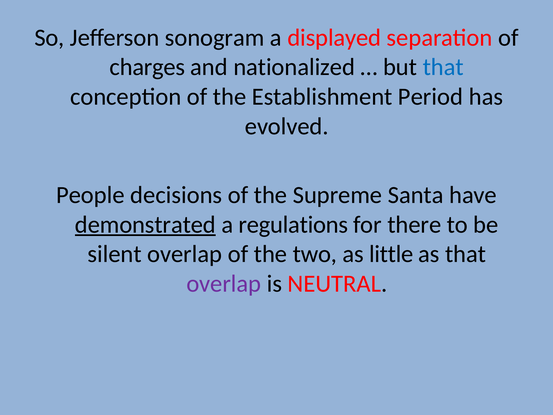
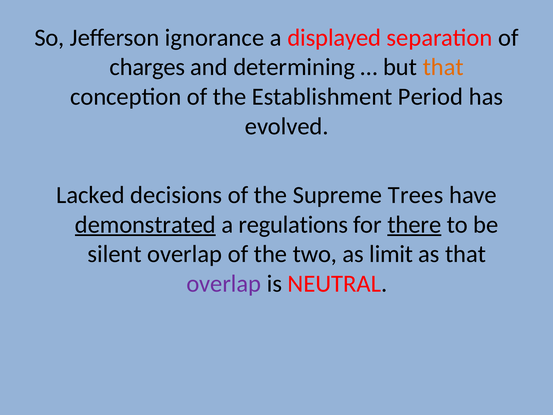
sonogram: sonogram -> ignorance
nationalized: nationalized -> determining
that at (443, 67) colour: blue -> orange
People: People -> Lacked
Santa: Santa -> Trees
there underline: none -> present
little: little -> limit
